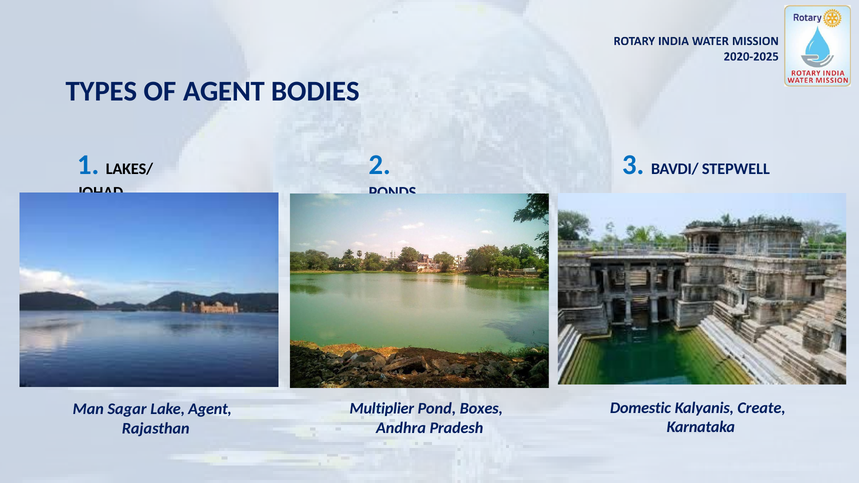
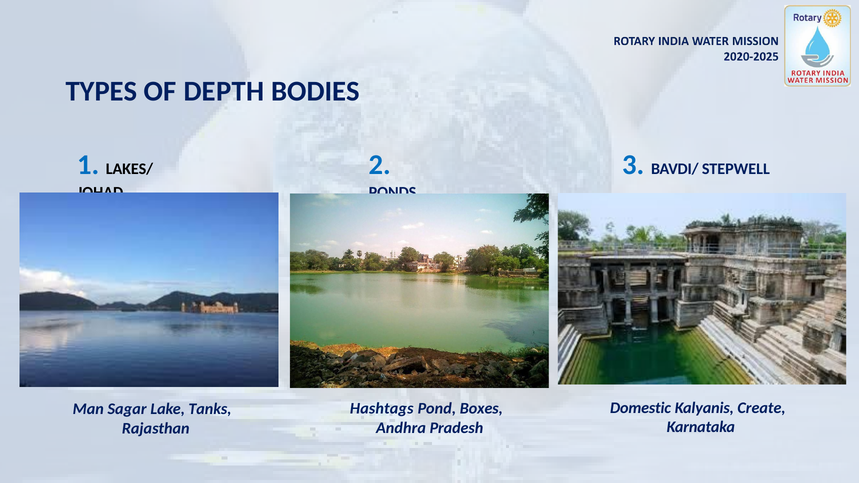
OF AGENT: AGENT -> DEPTH
Multiplier: Multiplier -> Hashtags
Lake Agent: Agent -> Tanks
